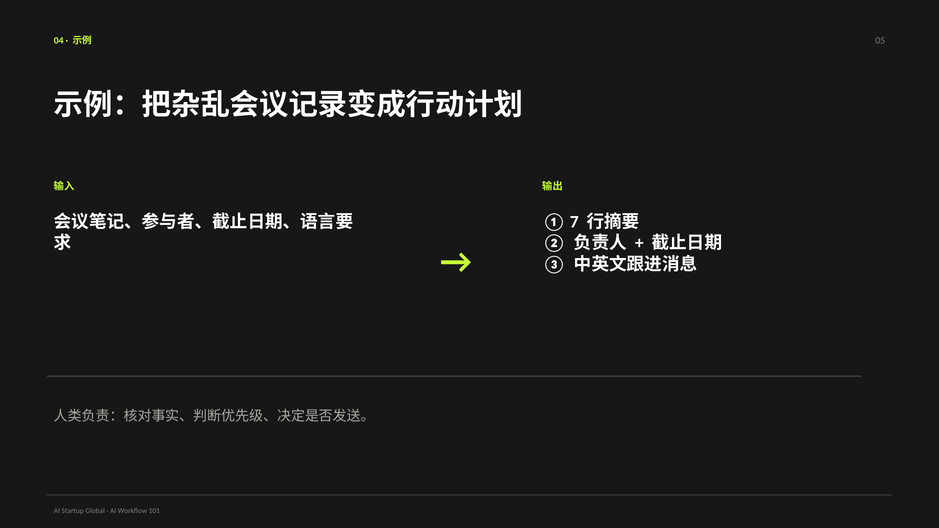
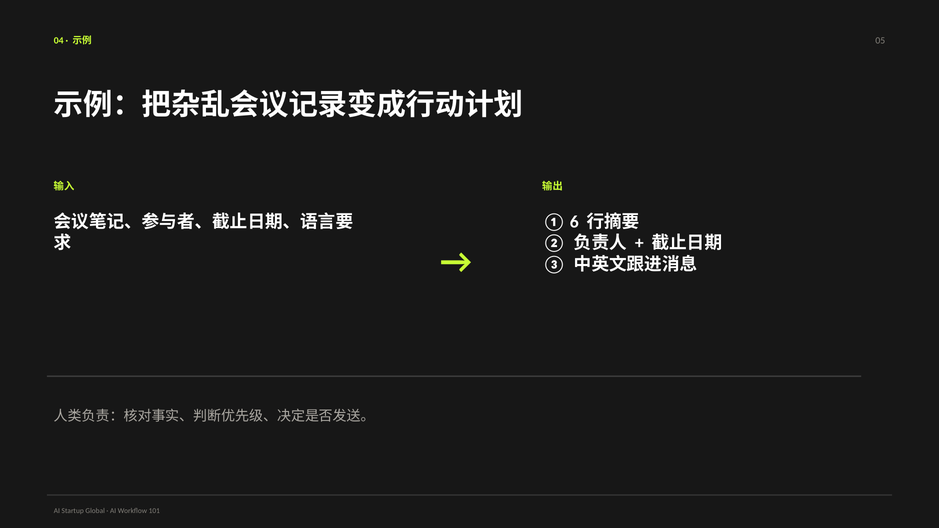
7: 7 -> 6
